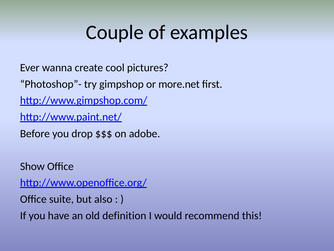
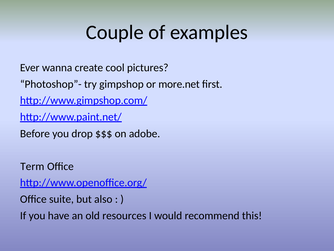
Show: Show -> Term
definition: definition -> resources
